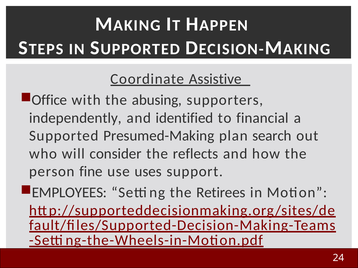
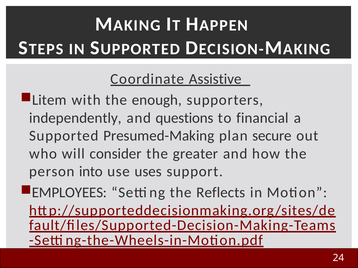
Office: Office -> Litem
abusing: abusing -> enough
identified: identified -> questions
search: search -> secure
reflects: reflects -> greater
fine: fine -> into
Retirees: Retirees -> Reflects
